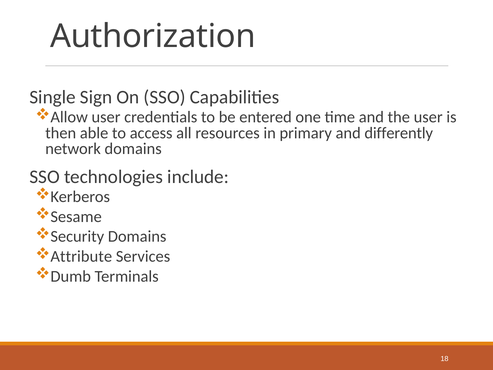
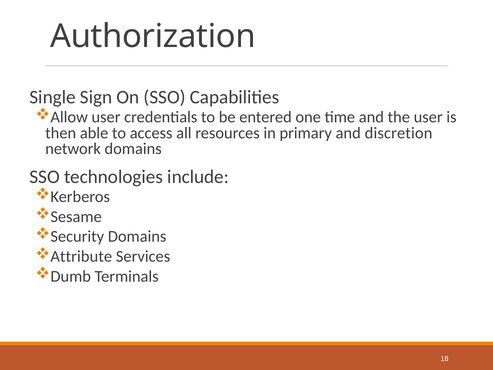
differently: differently -> discretion
